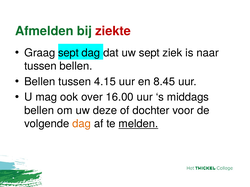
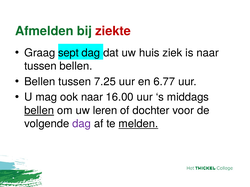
uw sept: sept -> huis
4.15: 4.15 -> 7.25
8.45: 8.45 -> 6.77
ook over: over -> naar
bellen at (39, 111) underline: none -> present
deze: deze -> leren
dag at (82, 124) colour: orange -> purple
